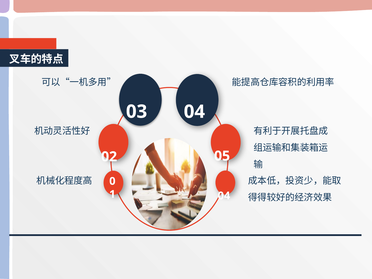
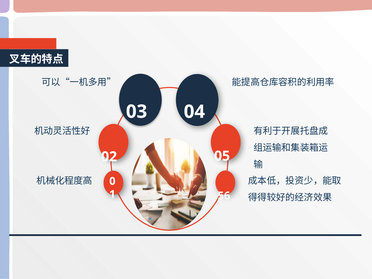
04 at (224, 196): 04 -> 56
